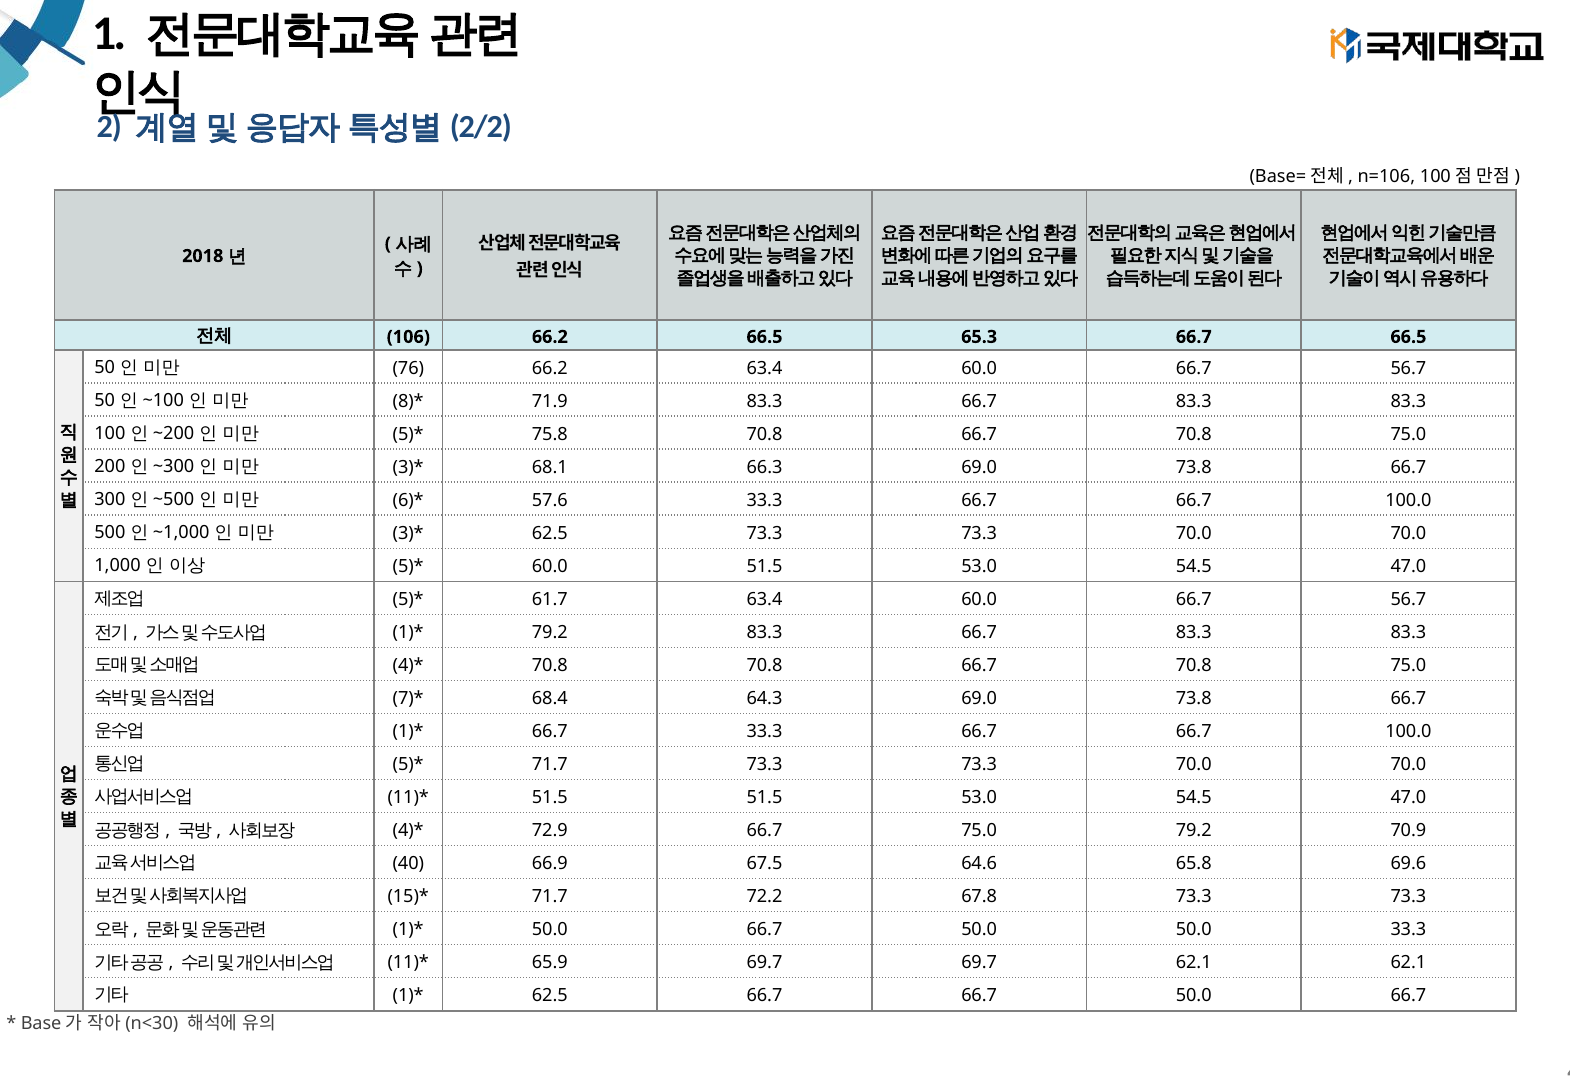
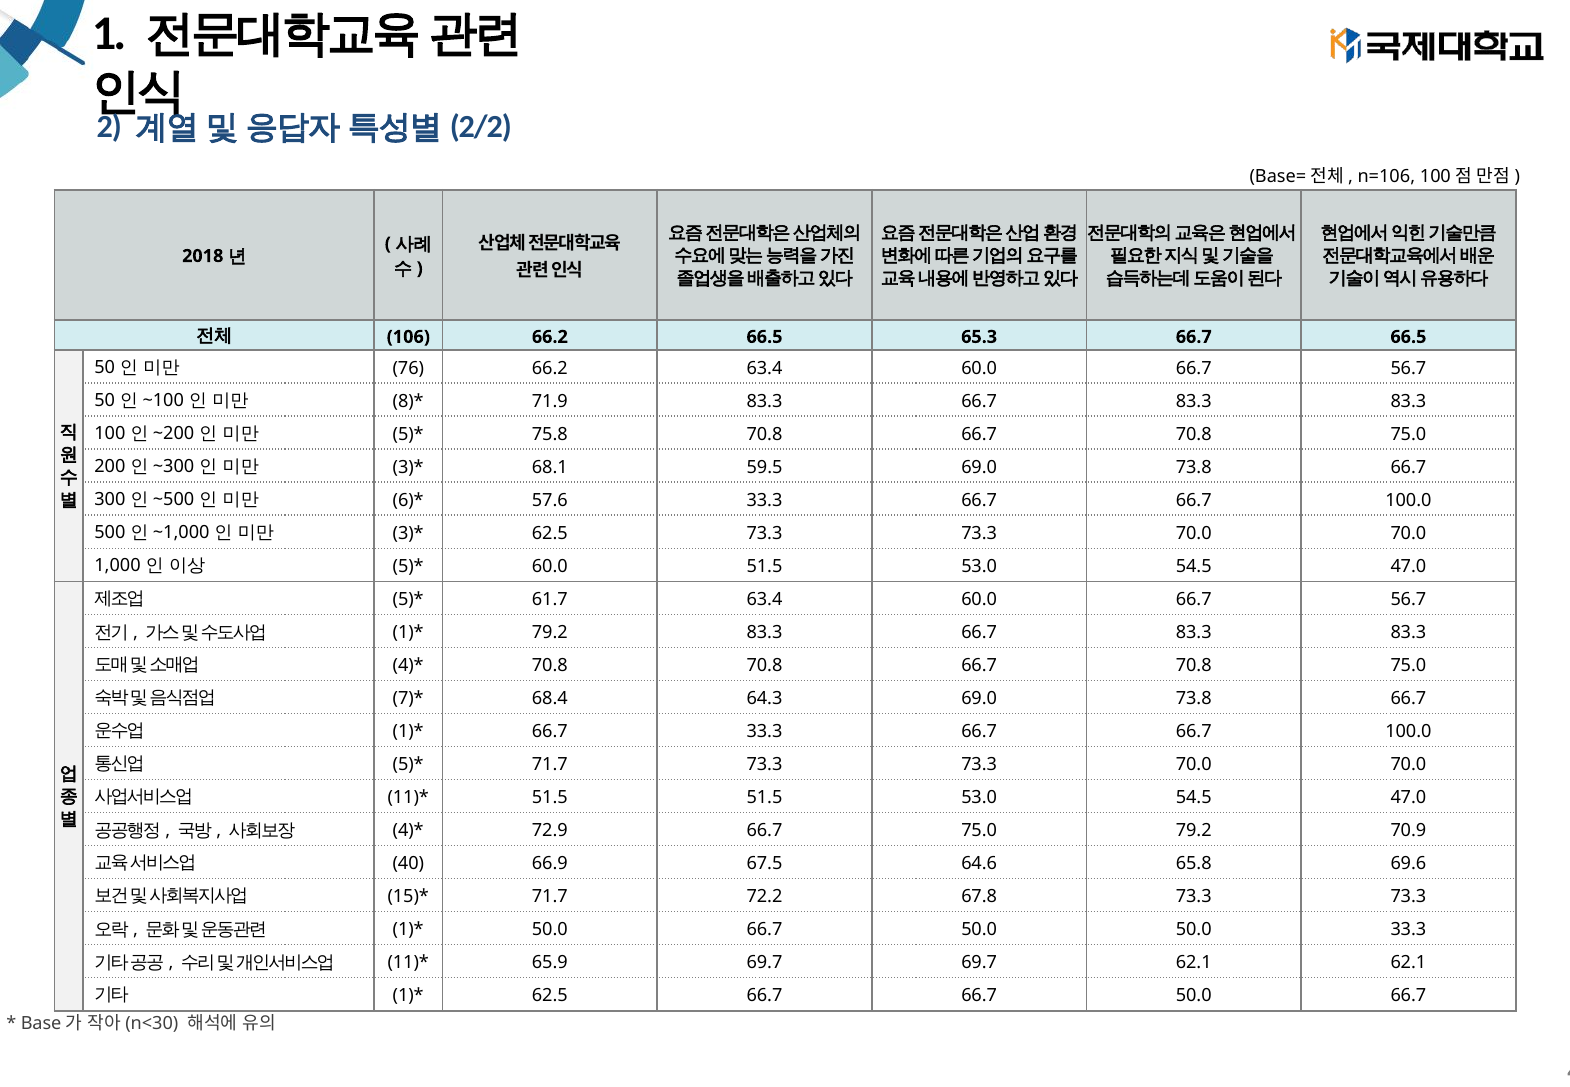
66.3: 66.3 -> 59.5
